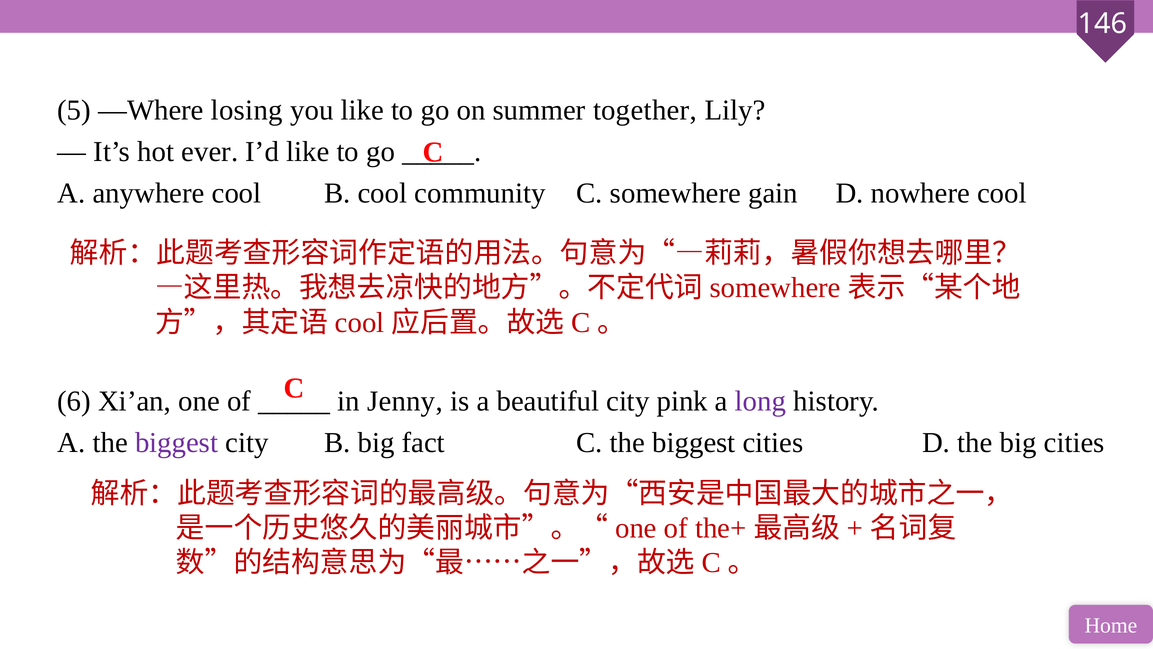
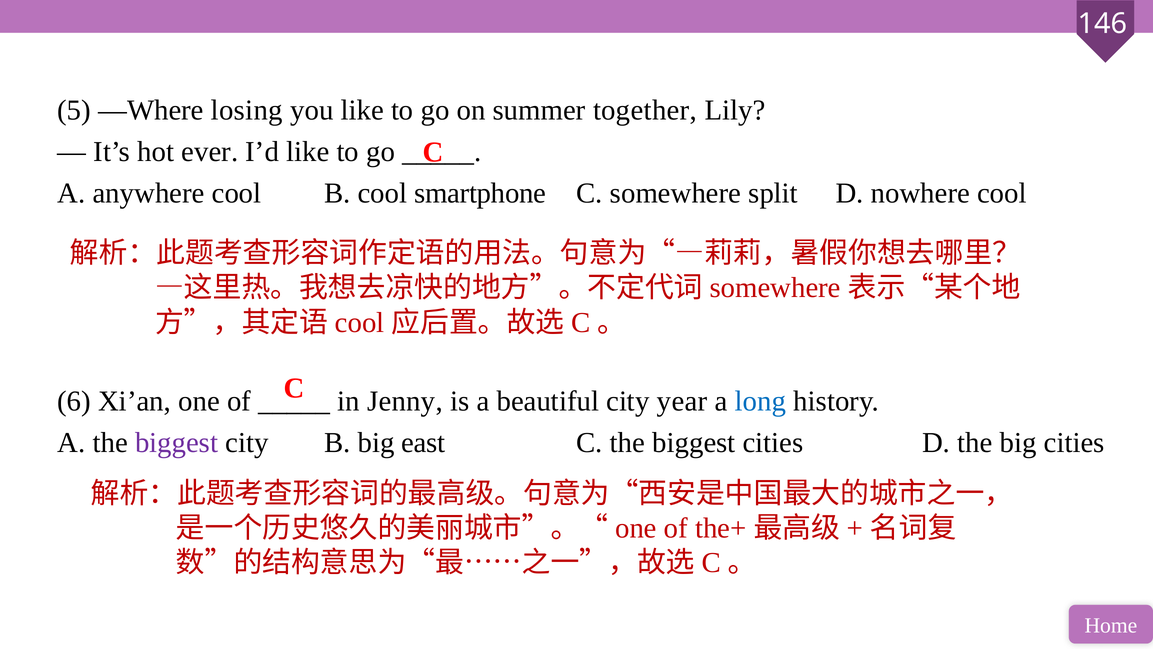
community: community -> smartphone
gain: gain -> split
pink: pink -> year
long colour: purple -> blue
fact: fact -> east
